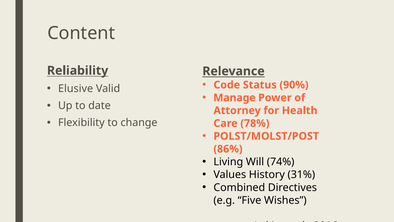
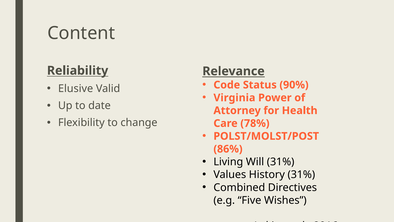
Manage: Manage -> Virginia
Will 74%: 74% -> 31%
